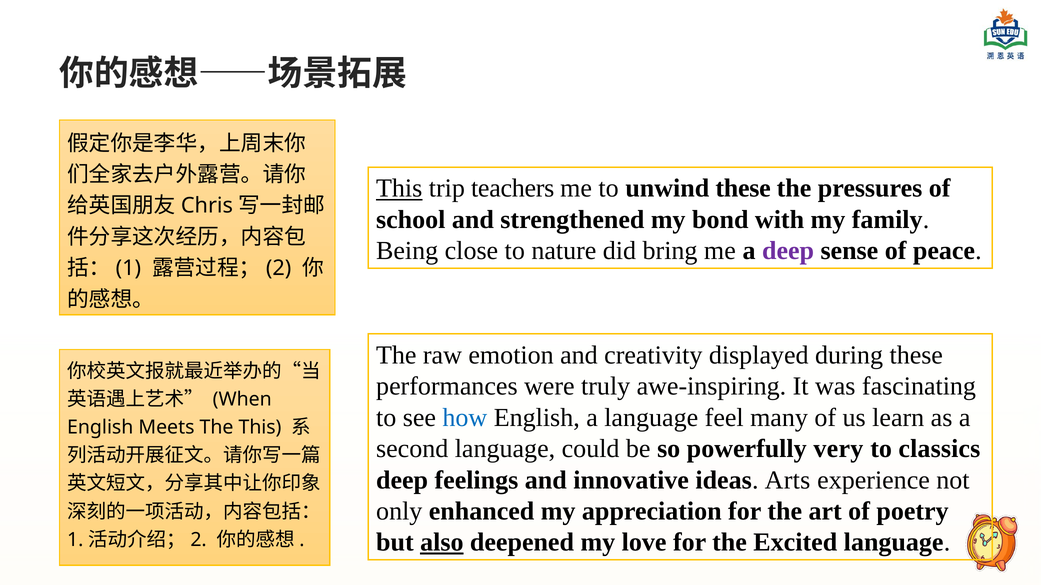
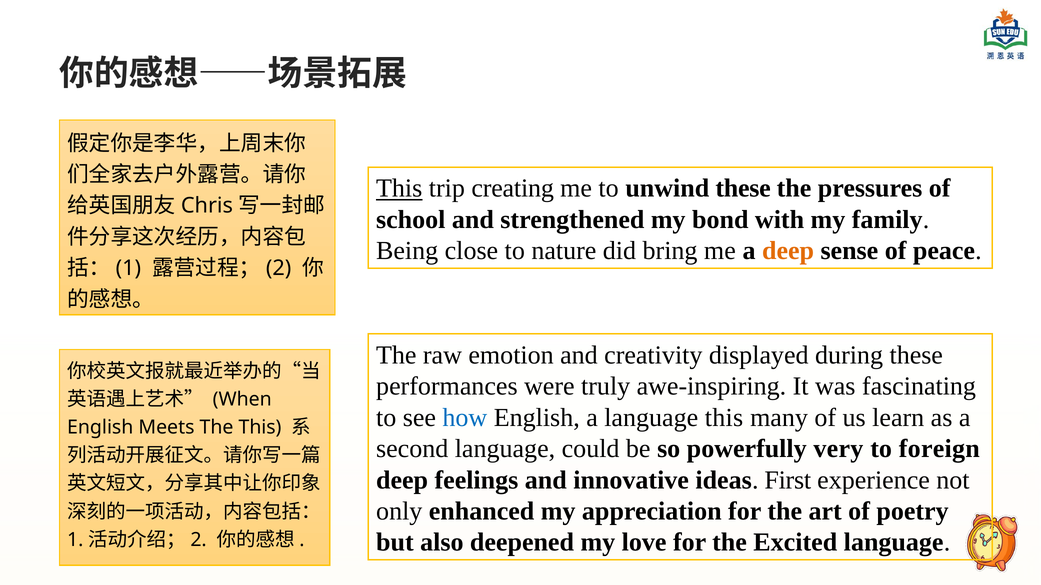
teachers: teachers -> creating
deep at (788, 251) colour: purple -> orange
language feel: feel -> this
classics: classics -> foreign
Arts: Arts -> First
also underline: present -> none
